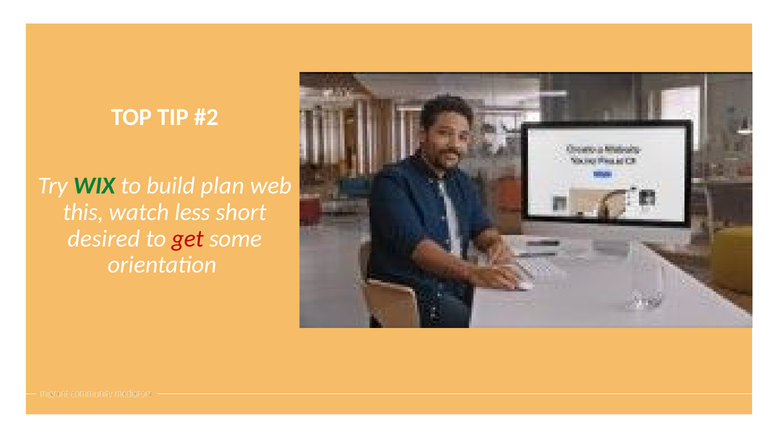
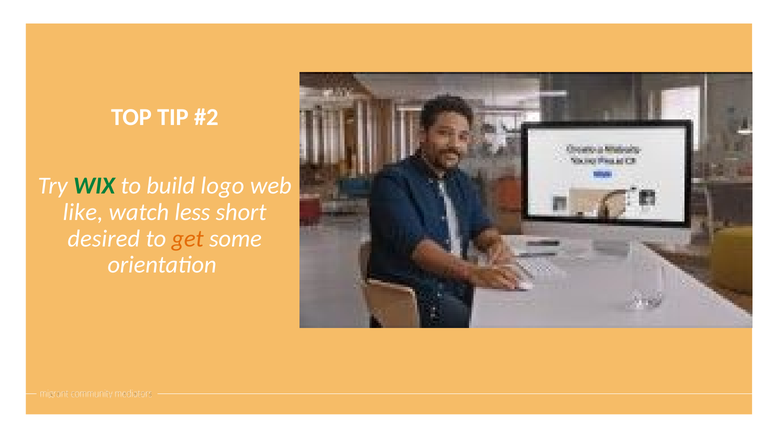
plan: plan -> logo
this: this -> like
get colour: red -> orange
